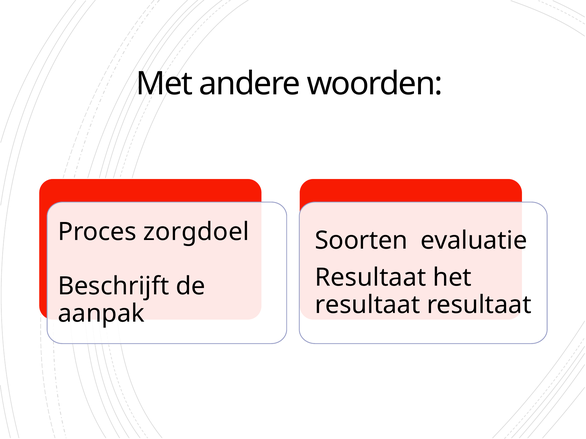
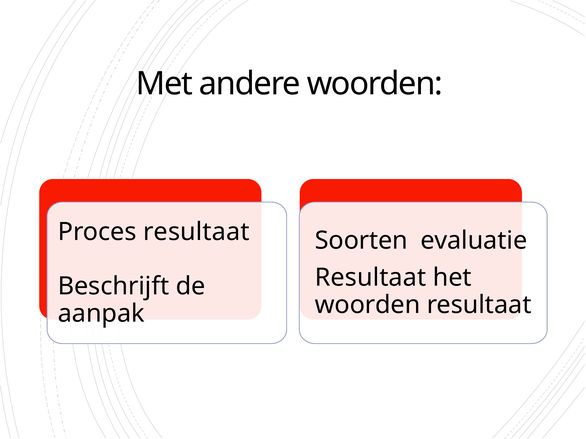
Proces zorgdoel: zorgdoel -> resultaat
resultaat at (368, 305): resultaat -> woorden
